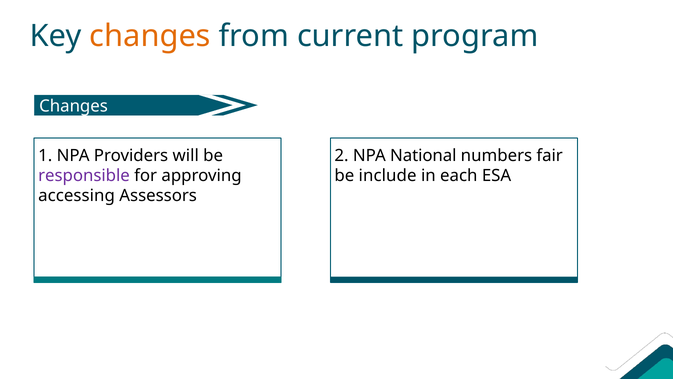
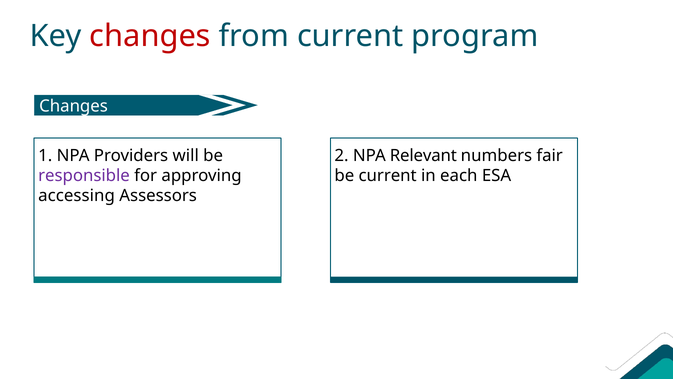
changes at (150, 36) colour: orange -> red
National: National -> Relevant
be include: include -> current
